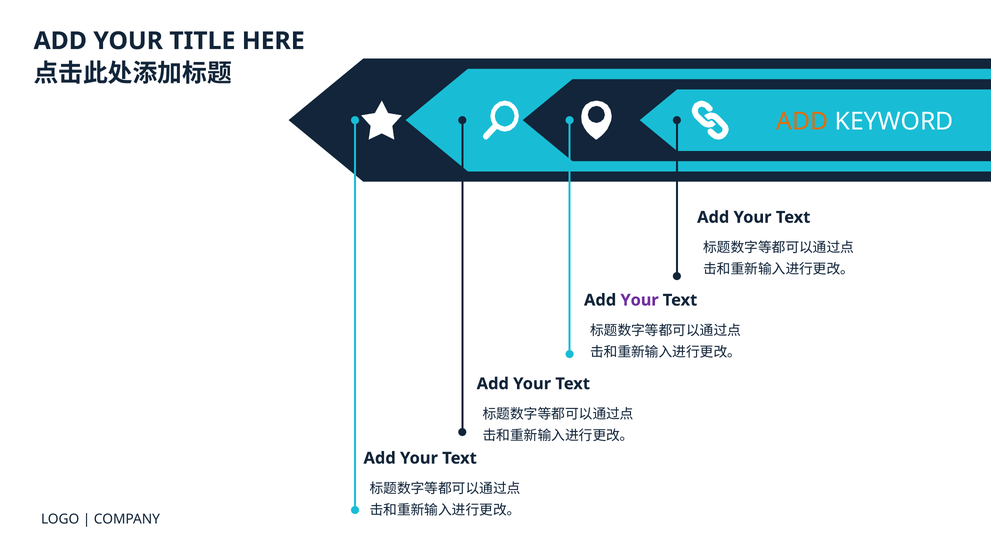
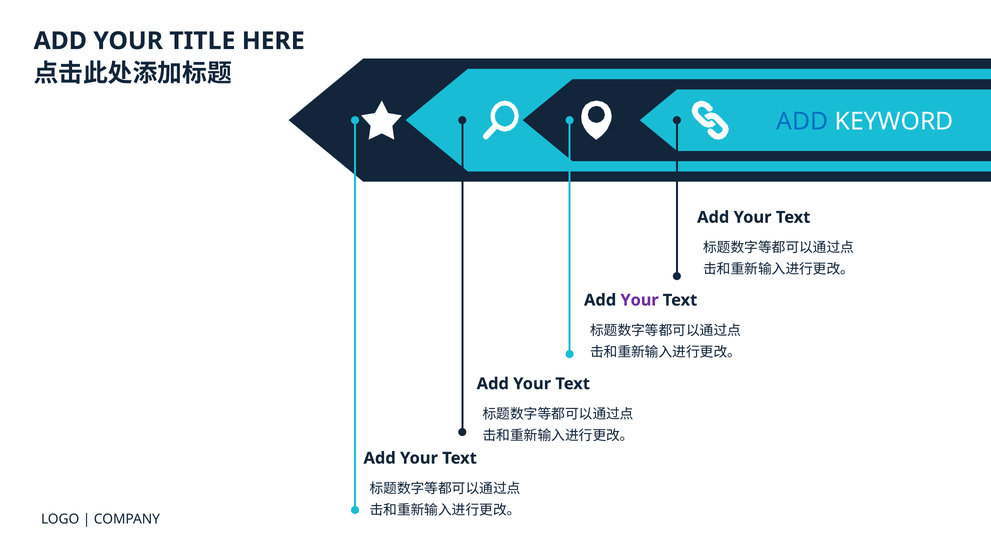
ADD at (802, 122) colour: orange -> blue
